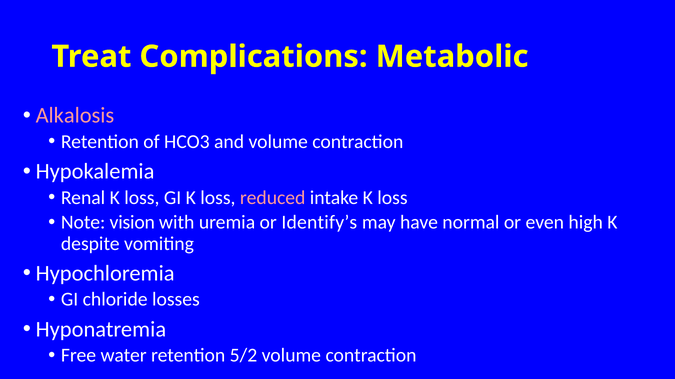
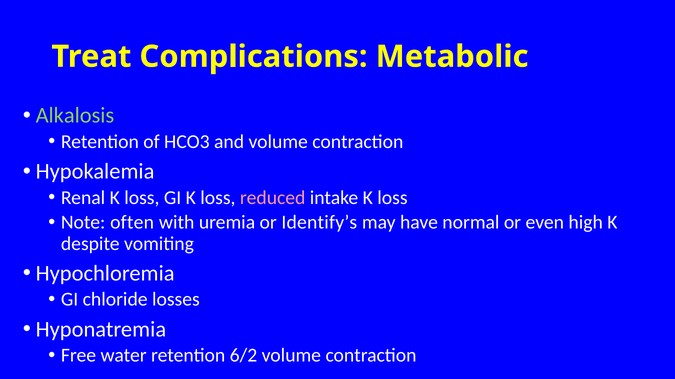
Alkalosis colour: pink -> light green
vision: vision -> often
5/2: 5/2 -> 6/2
